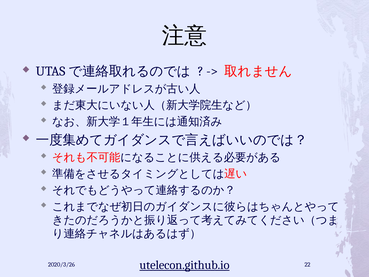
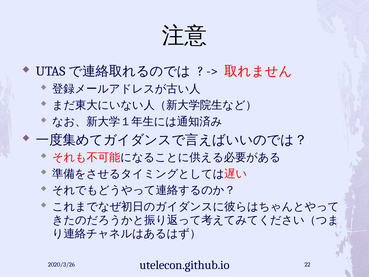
utelecon.github.io underline: present -> none
